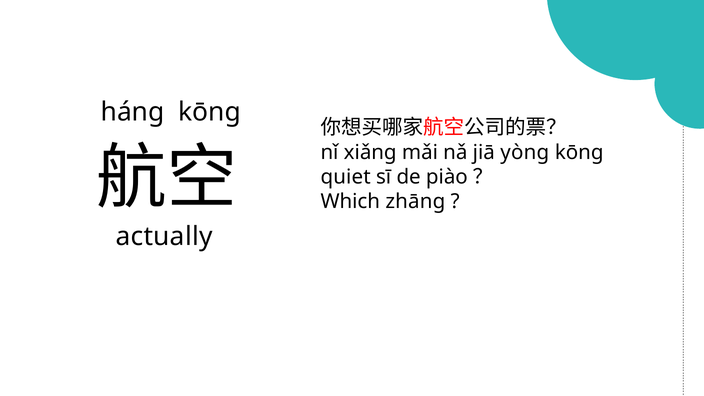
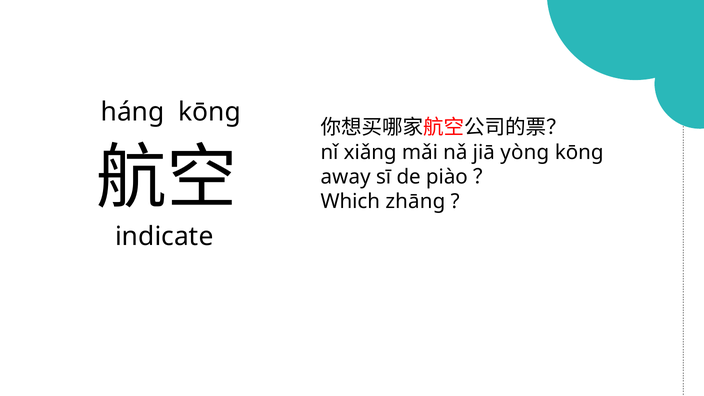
quiet: quiet -> away
actually: actually -> indicate
